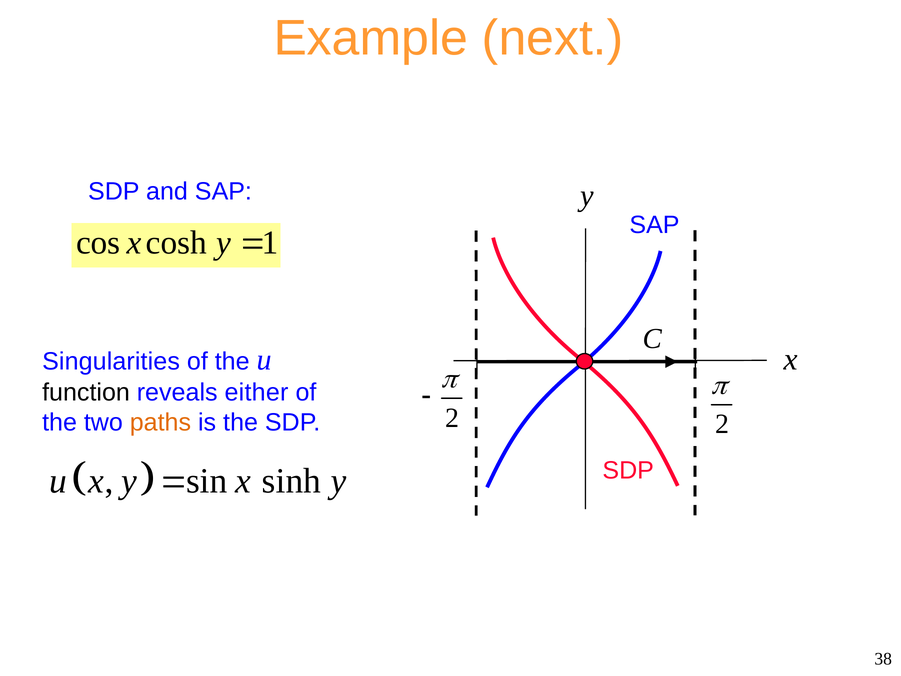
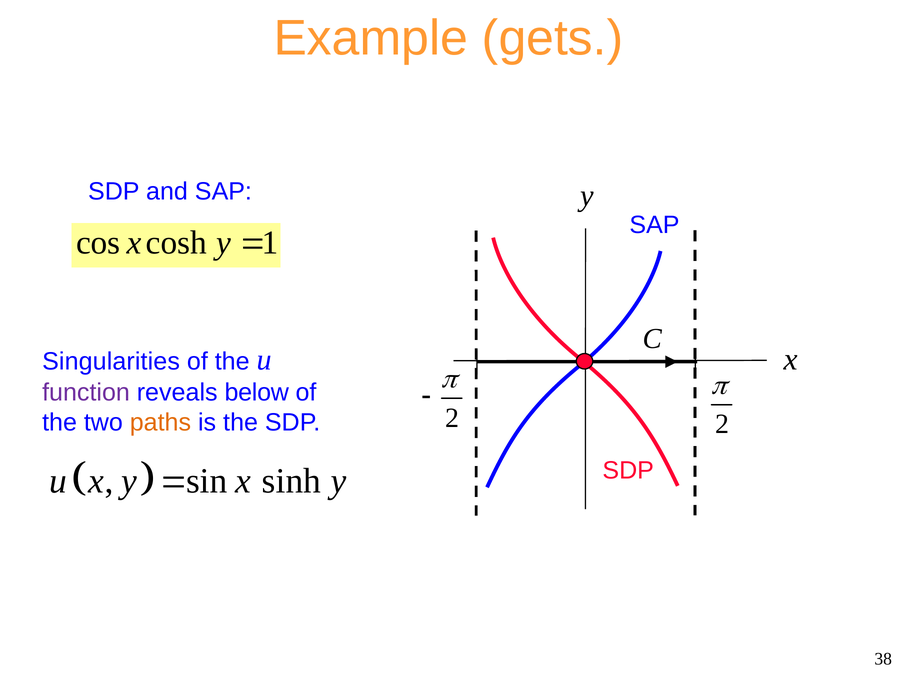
next: next -> gets
function colour: black -> purple
either: either -> below
